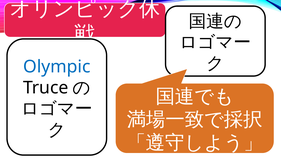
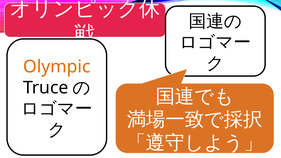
Olympic colour: blue -> orange
